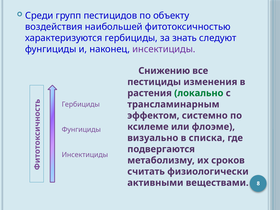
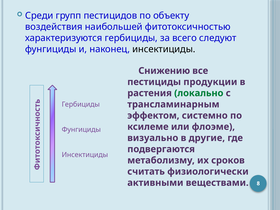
знать: знать -> всего
инсектициды at (164, 49) colour: purple -> black
изменения: изменения -> продукции
списка: списка -> другие
